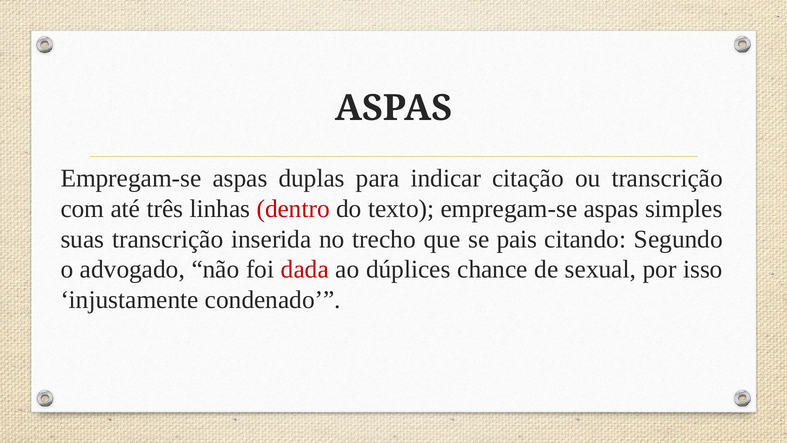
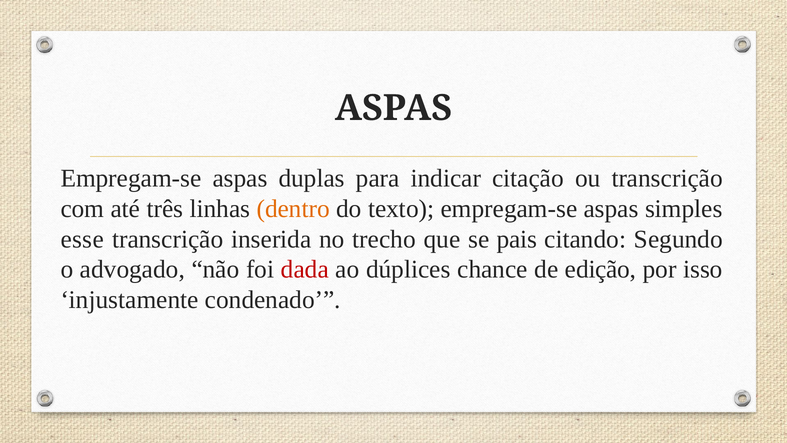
dentro colour: red -> orange
suas: suas -> esse
sexual: sexual -> edição
